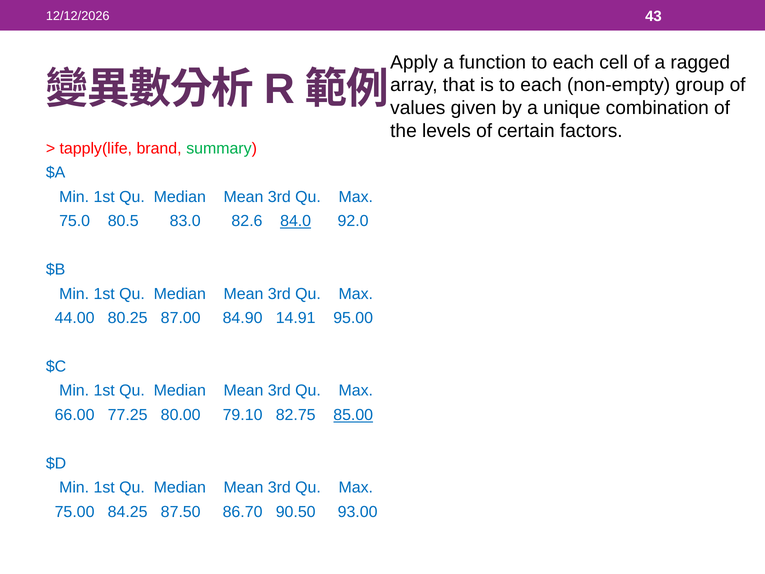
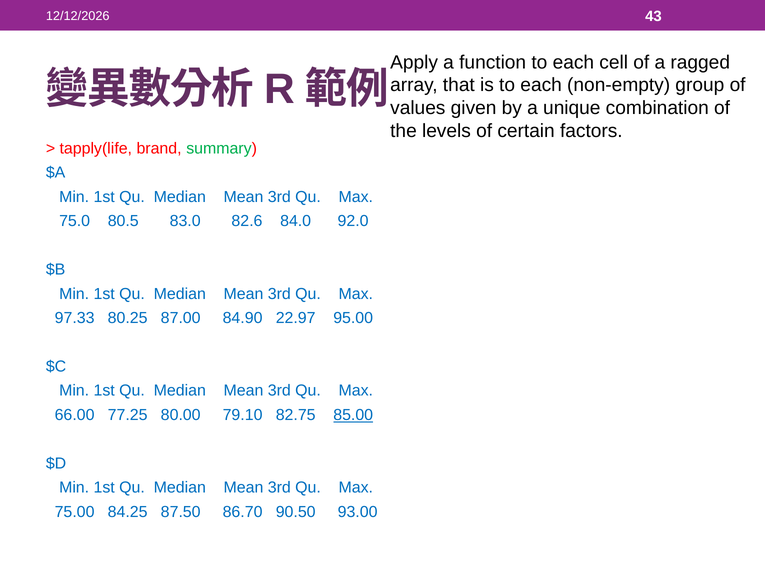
84.0 underline: present -> none
44.00: 44.00 -> 97.33
14.91: 14.91 -> 22.97
